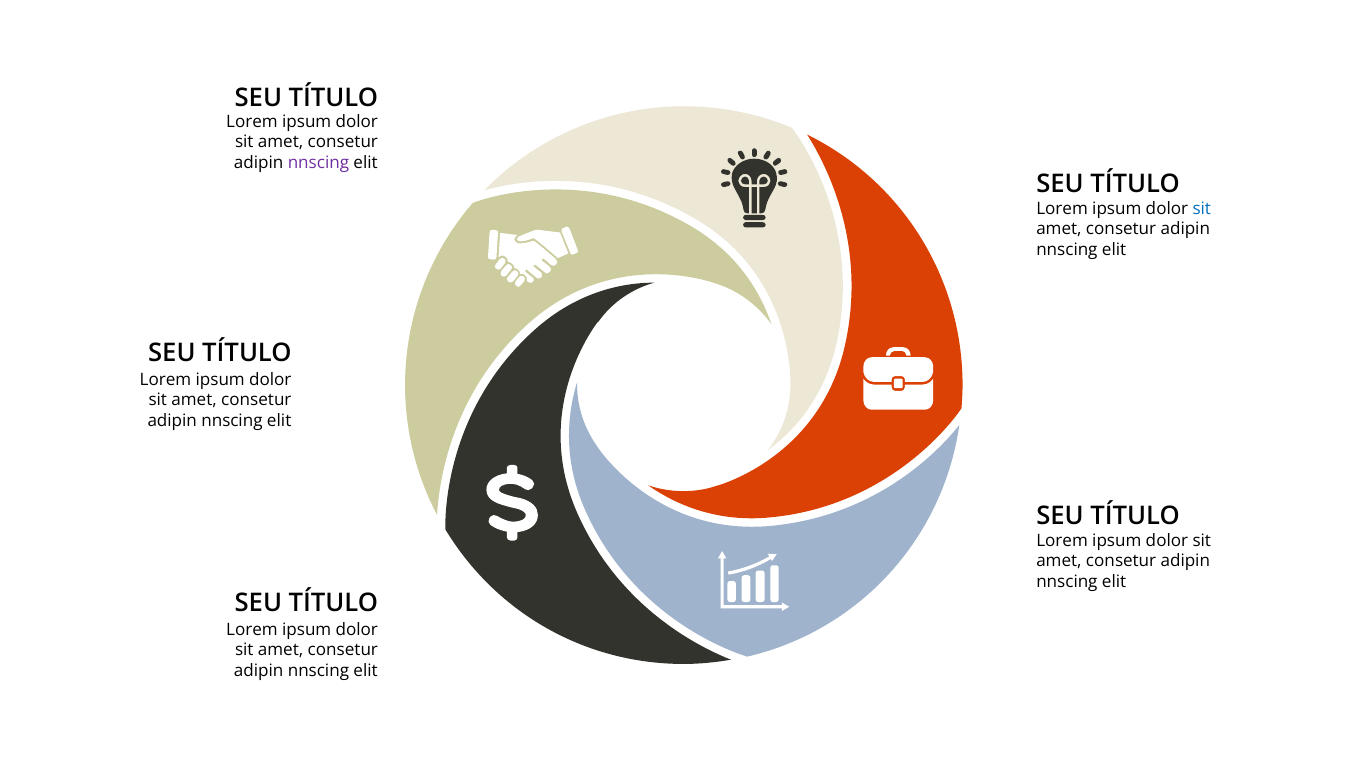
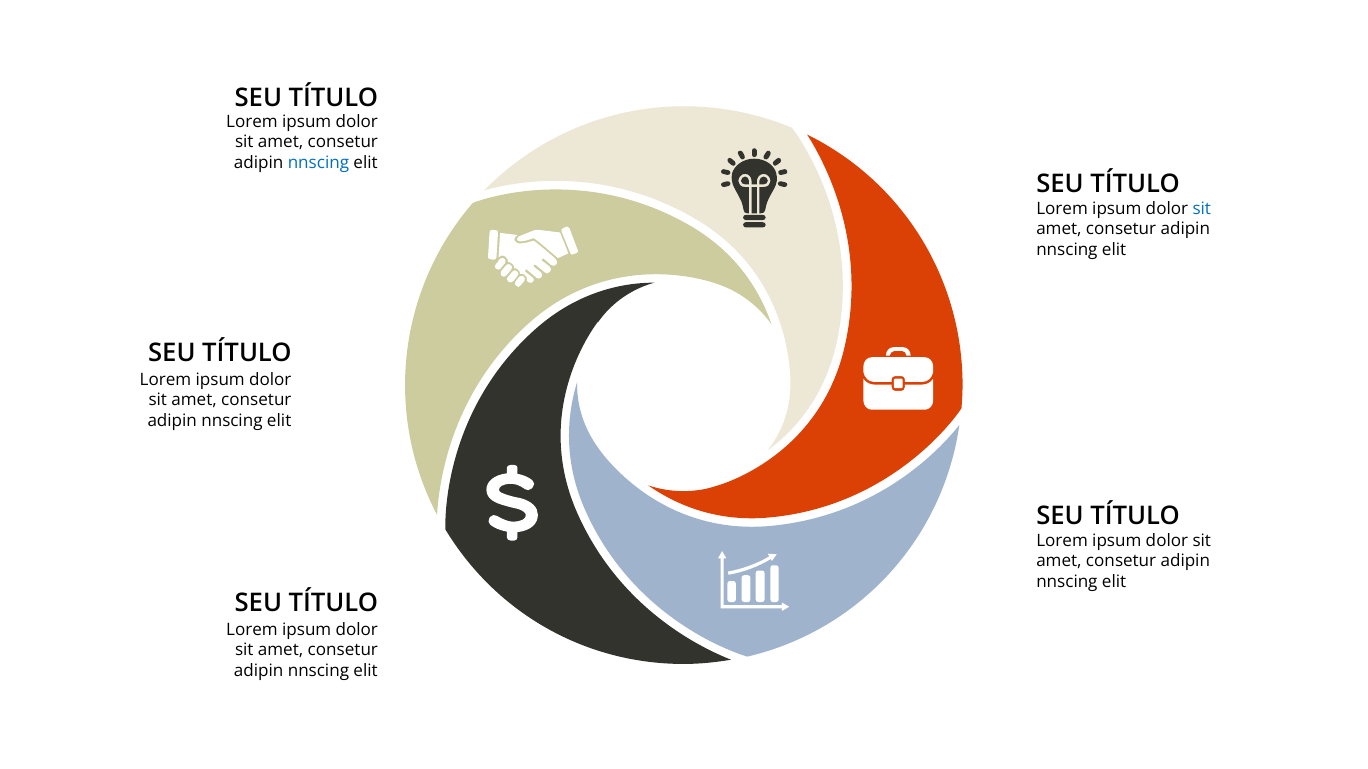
nnscing at (318, 163) colour: purple -> blue
